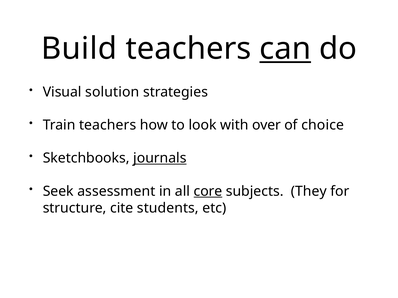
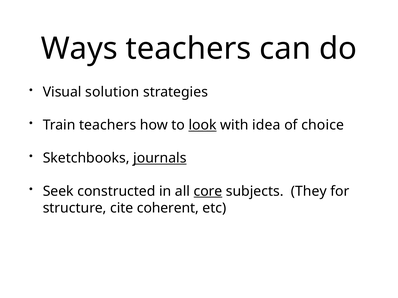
Build: Build -> Ways
can underline: present -> none
look underline: none -> present
over: over -> idea
assessment: assessment -> constructed
students: students -> coherent
